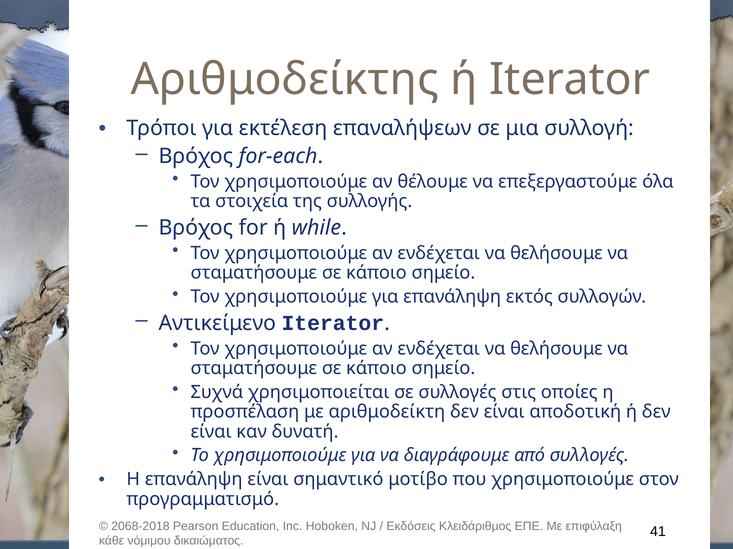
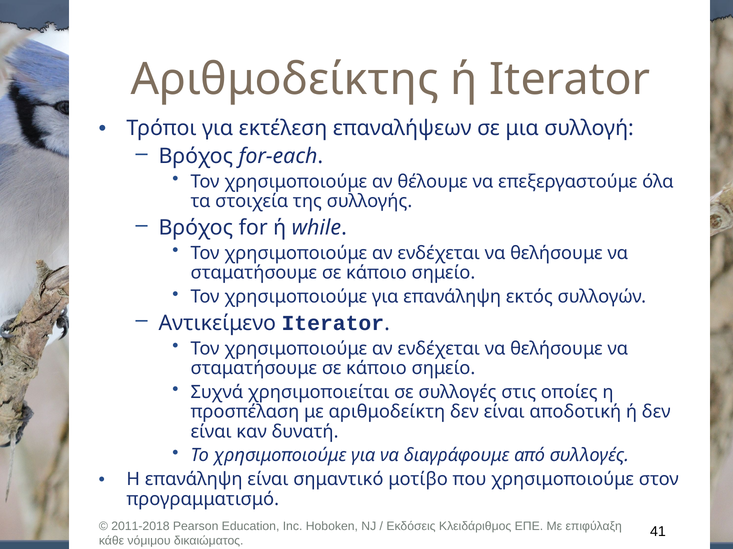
2068-2018: 2068-2018 -> 2011-2018
